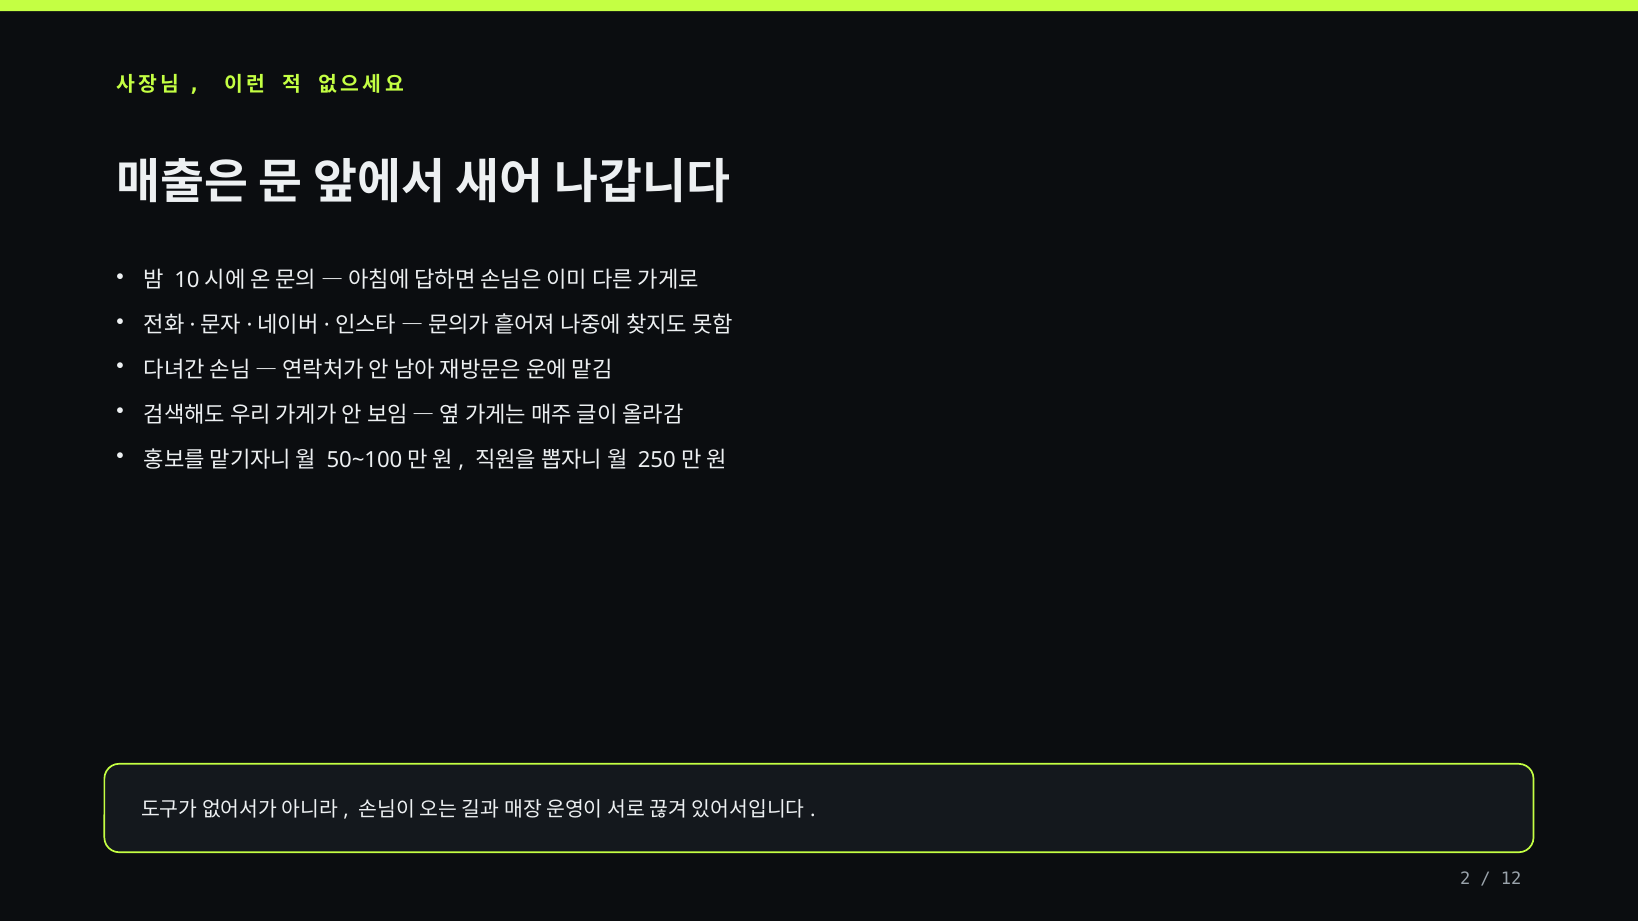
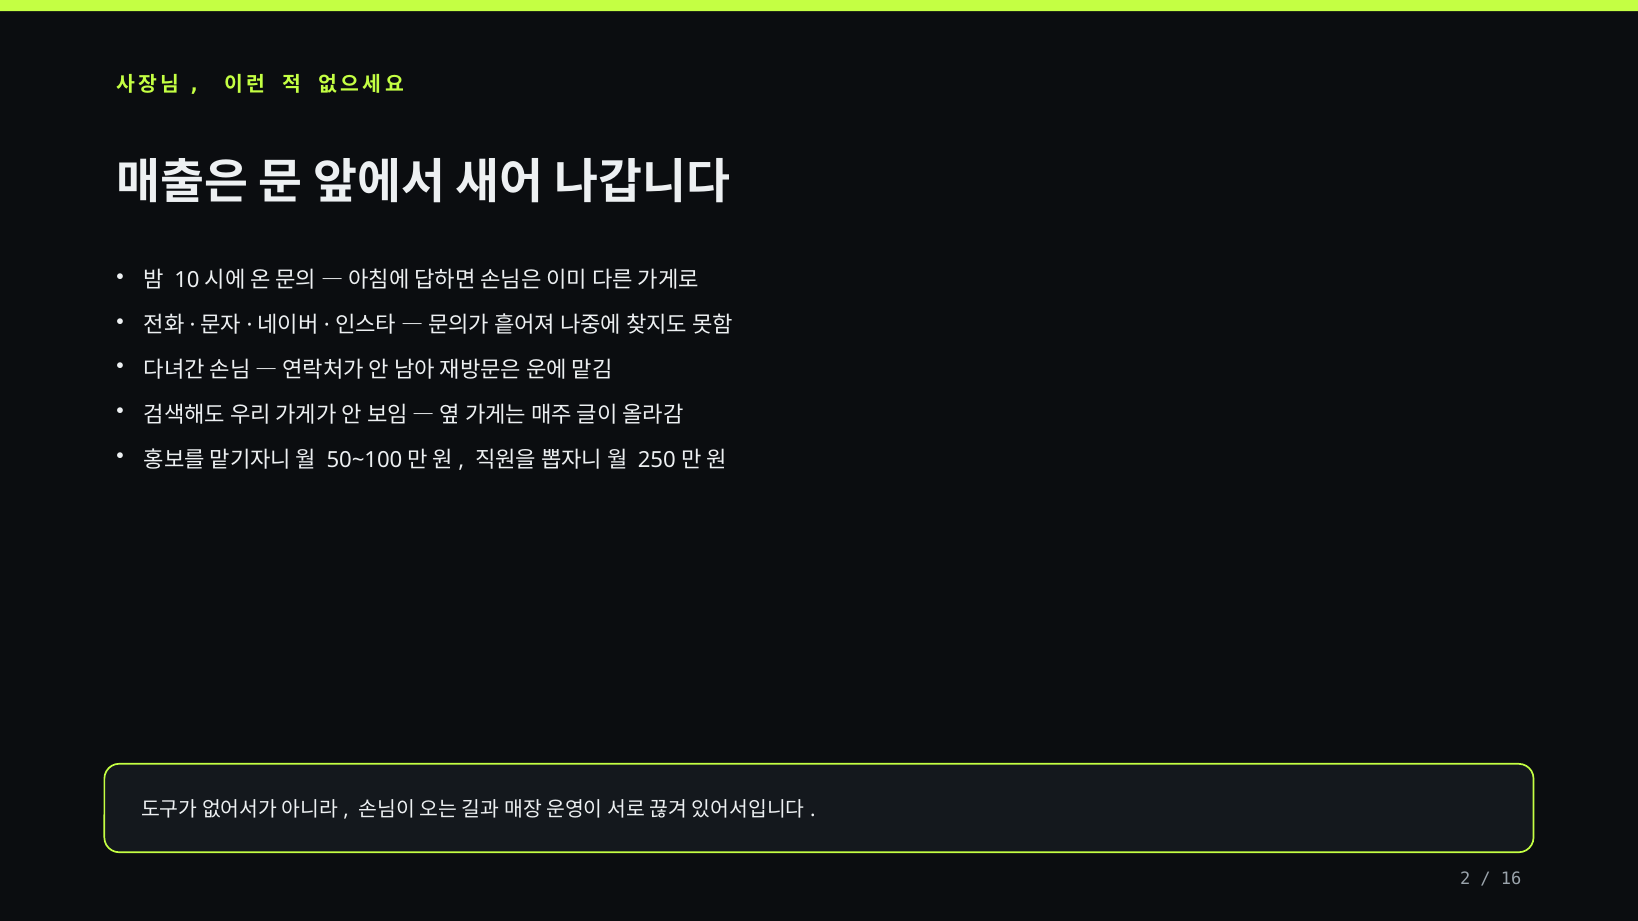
12: 12 -> 16
